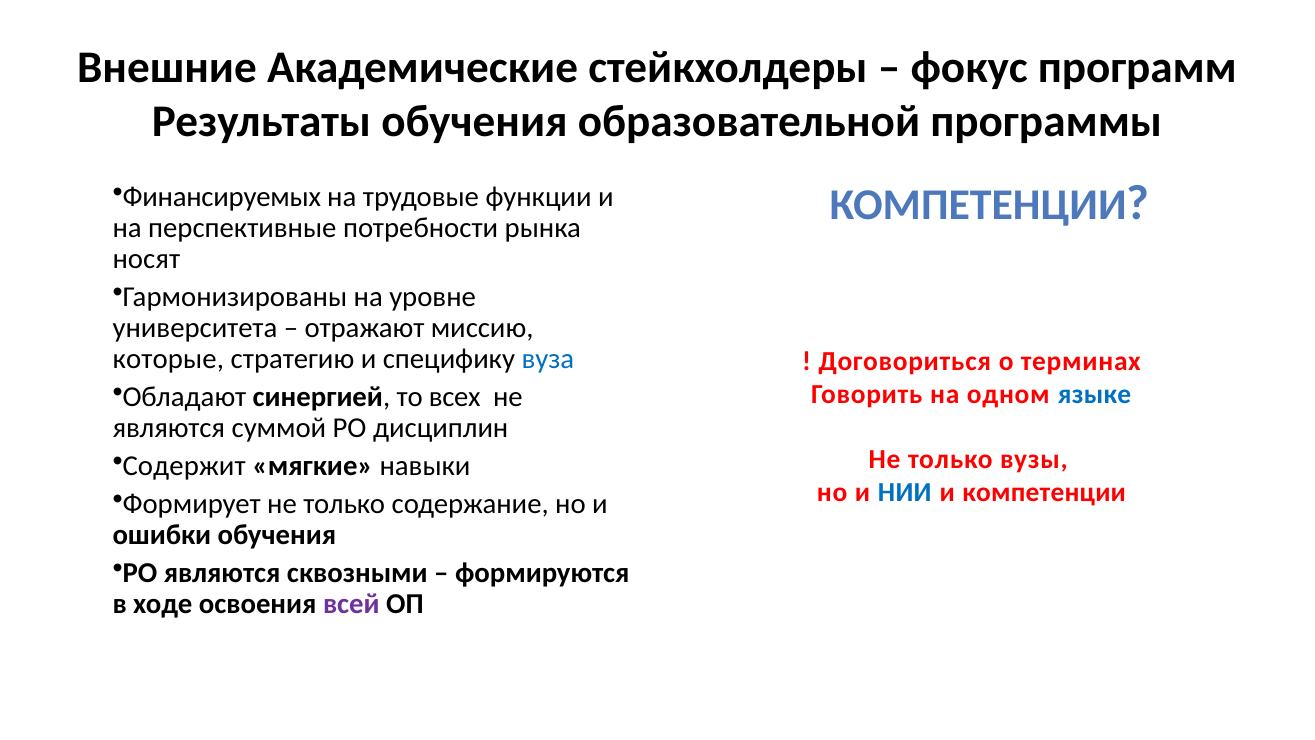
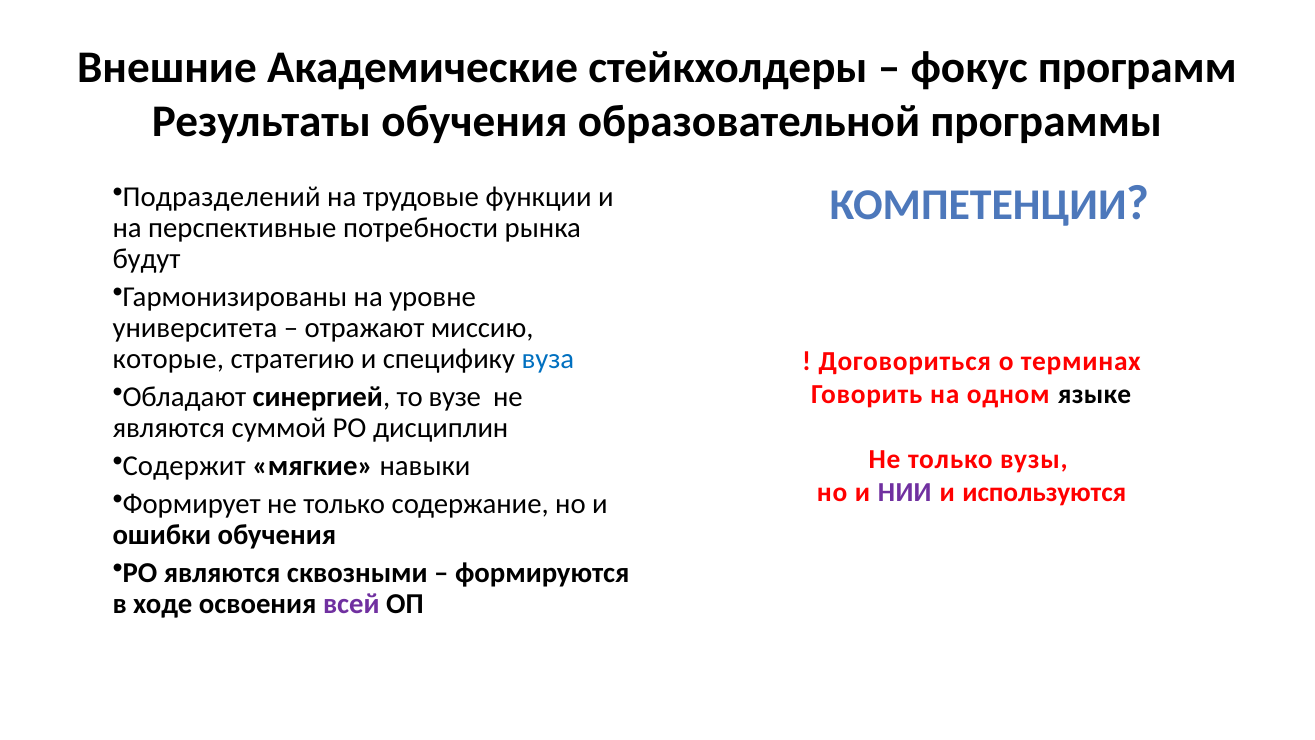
Финансируемых: Финансируемых -> Подразделений
носят: носят -> будут
всех: всех -> вузе
языке colour: blue -> black
НИИ colour: blue -> purple
и компетенции: компетенции -> используются
